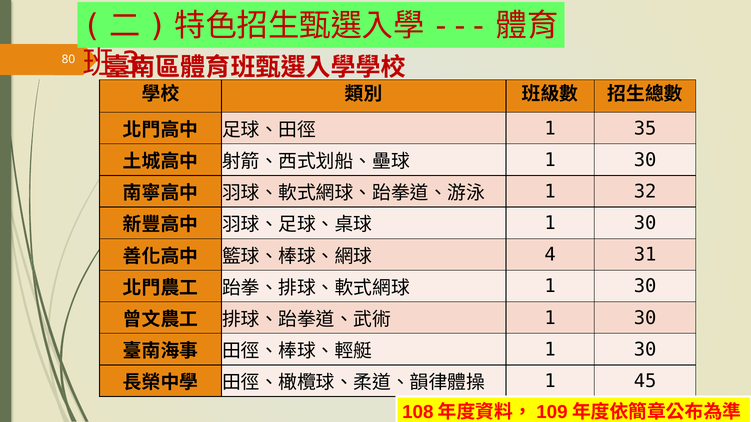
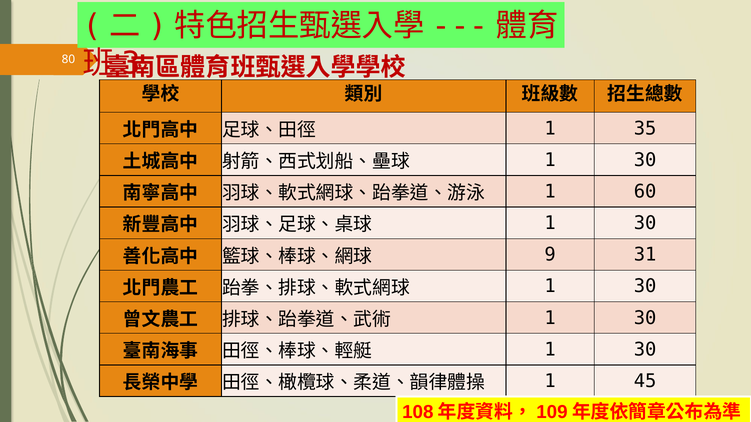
32: 32 -> 60
4: 4 -> 9
